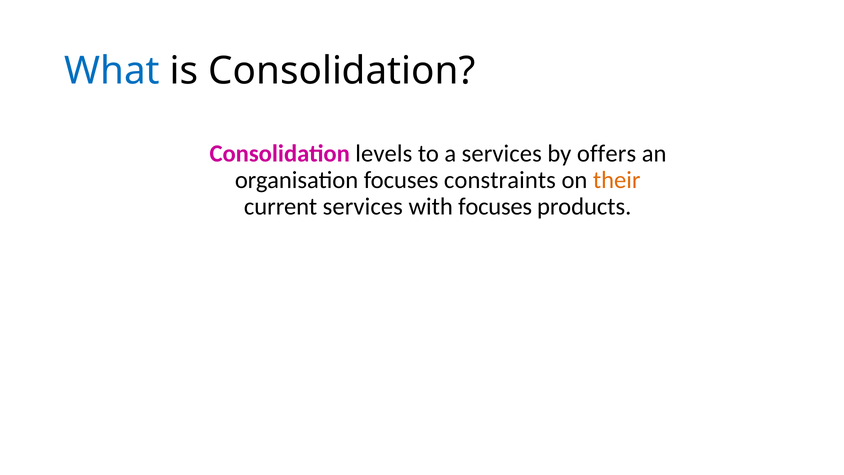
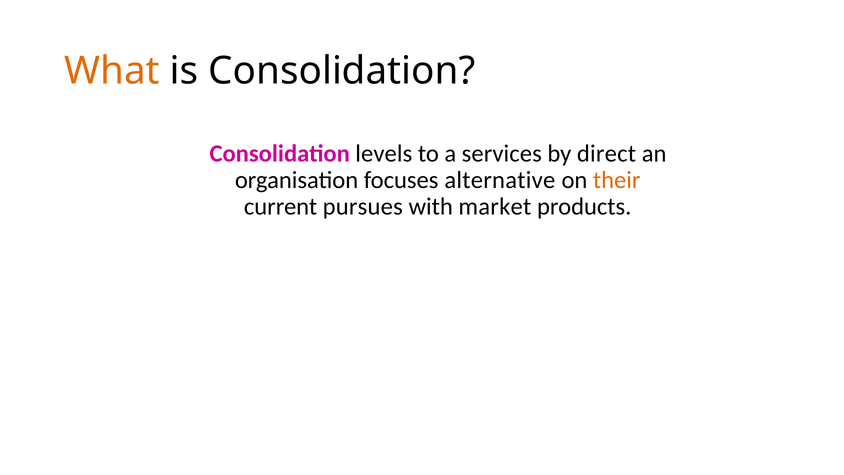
What colour: blue -> orange
offers: offers -> direct
constraints: constraints -> alternative
current services: services -> pursues
with focuses: focuses -> market
